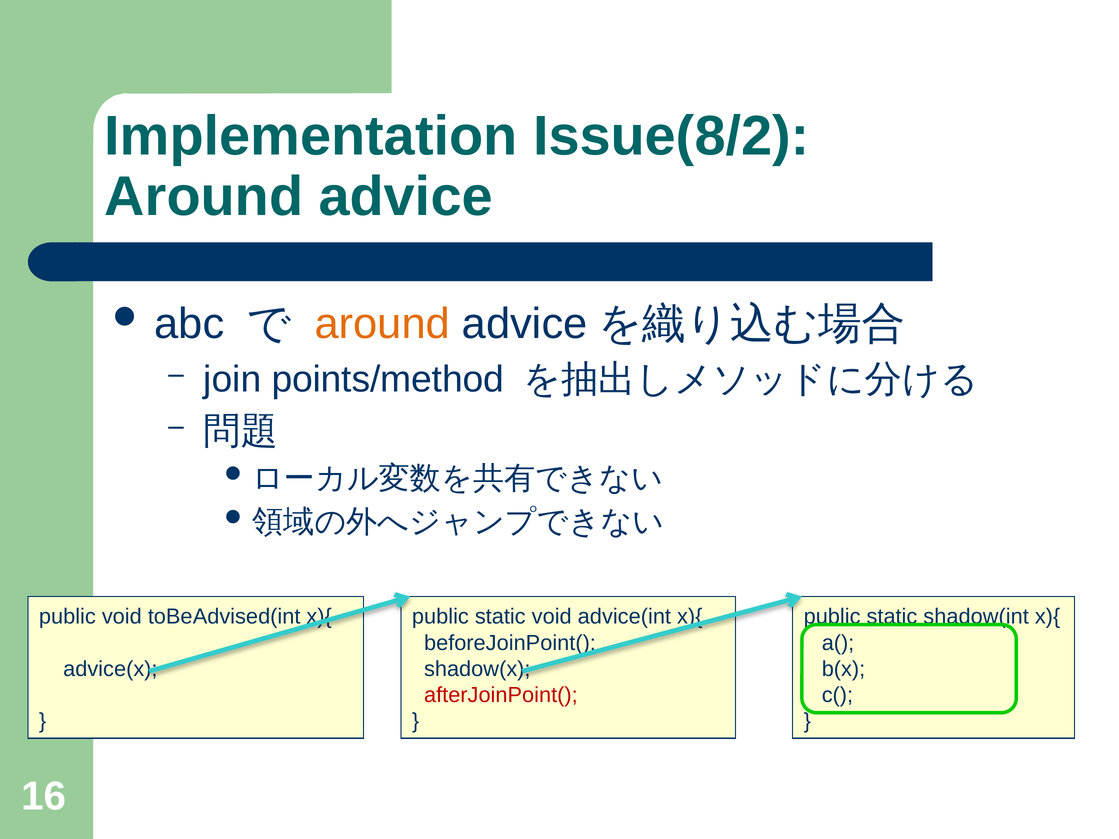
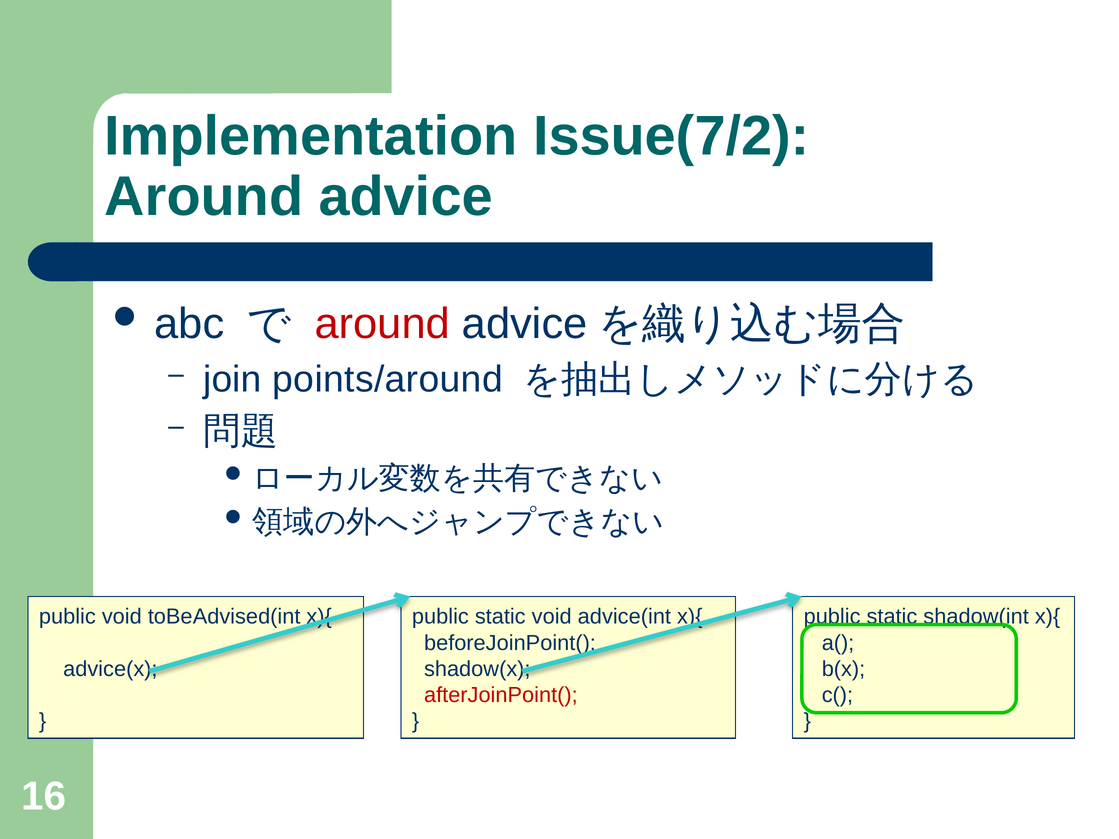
Issue(8/2: Issue(8/2 -> Issue(7/2
around at (382, 324) colour: orange -> red
points/method: points/method -> points/around
